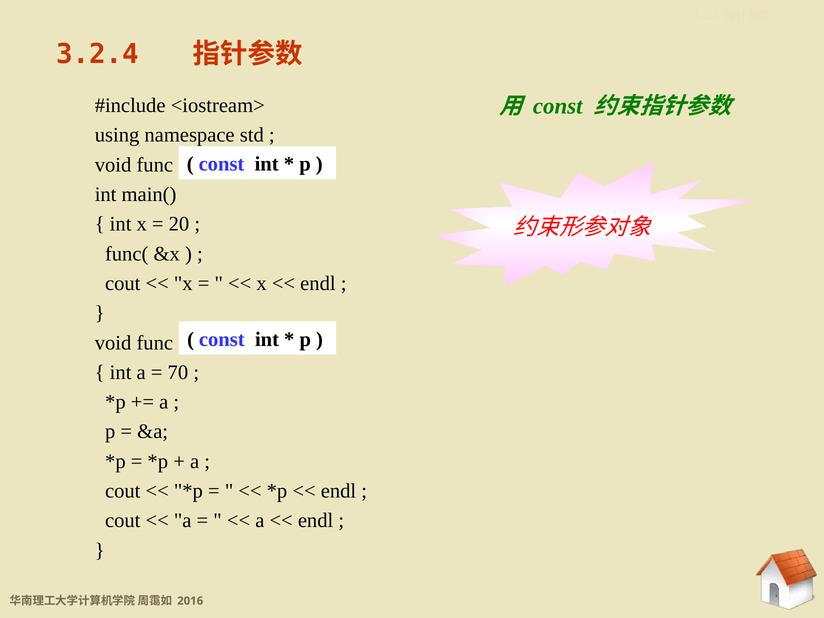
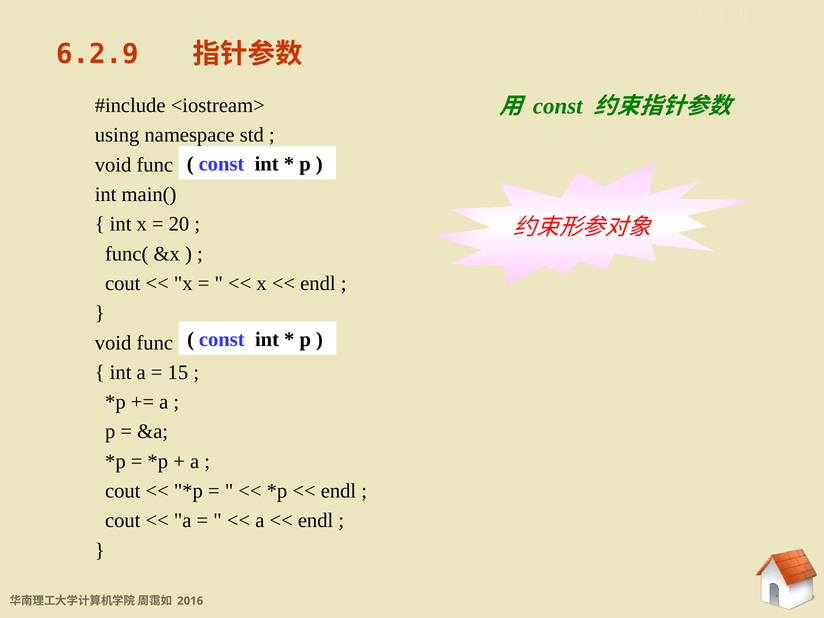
3.2.4: 3.2.4 -> 6.2.9
70: 70 -> 15
